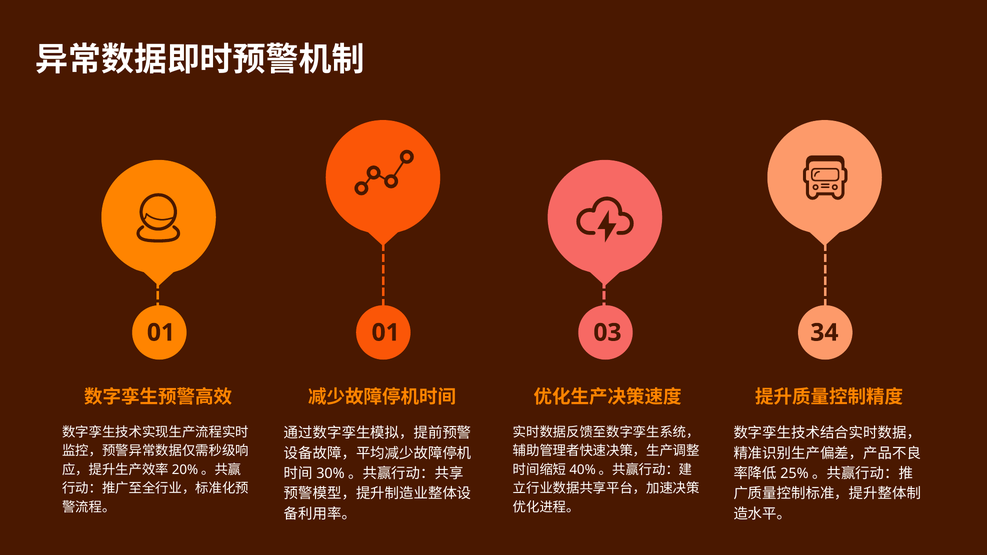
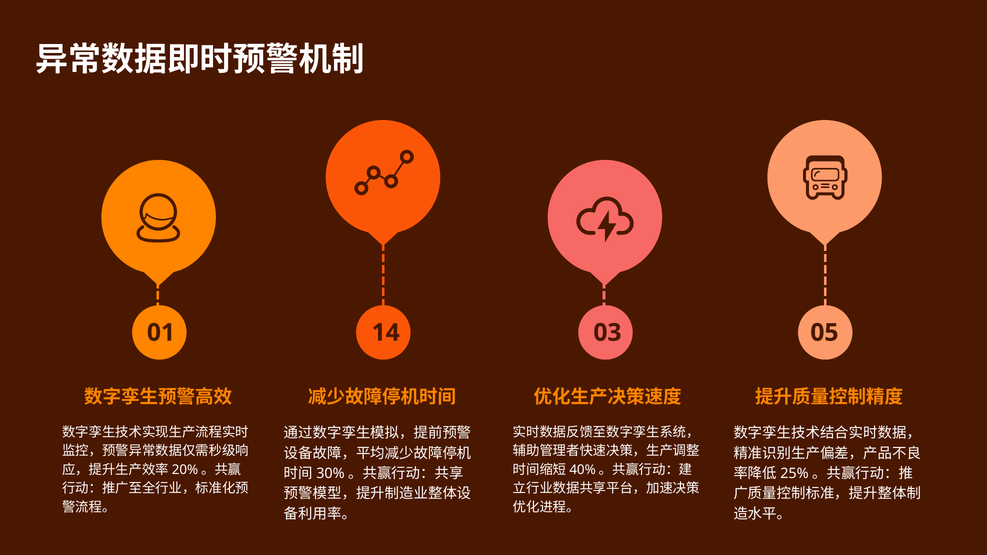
01 01: 01 -> 14
34: 34 -> 05
